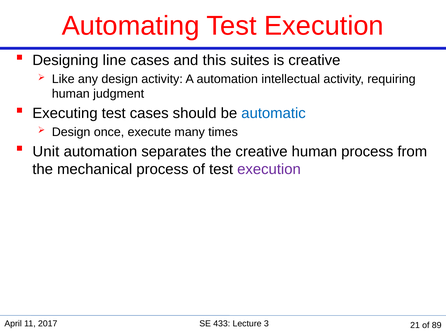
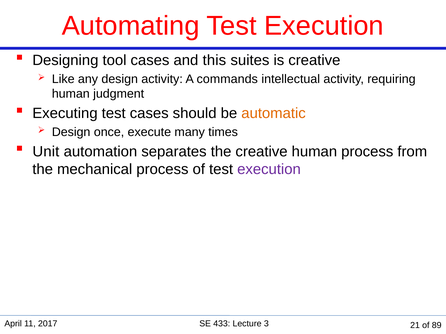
line: line -> tool
A automation: automation -> commands
automatic colour: blue -> orange
